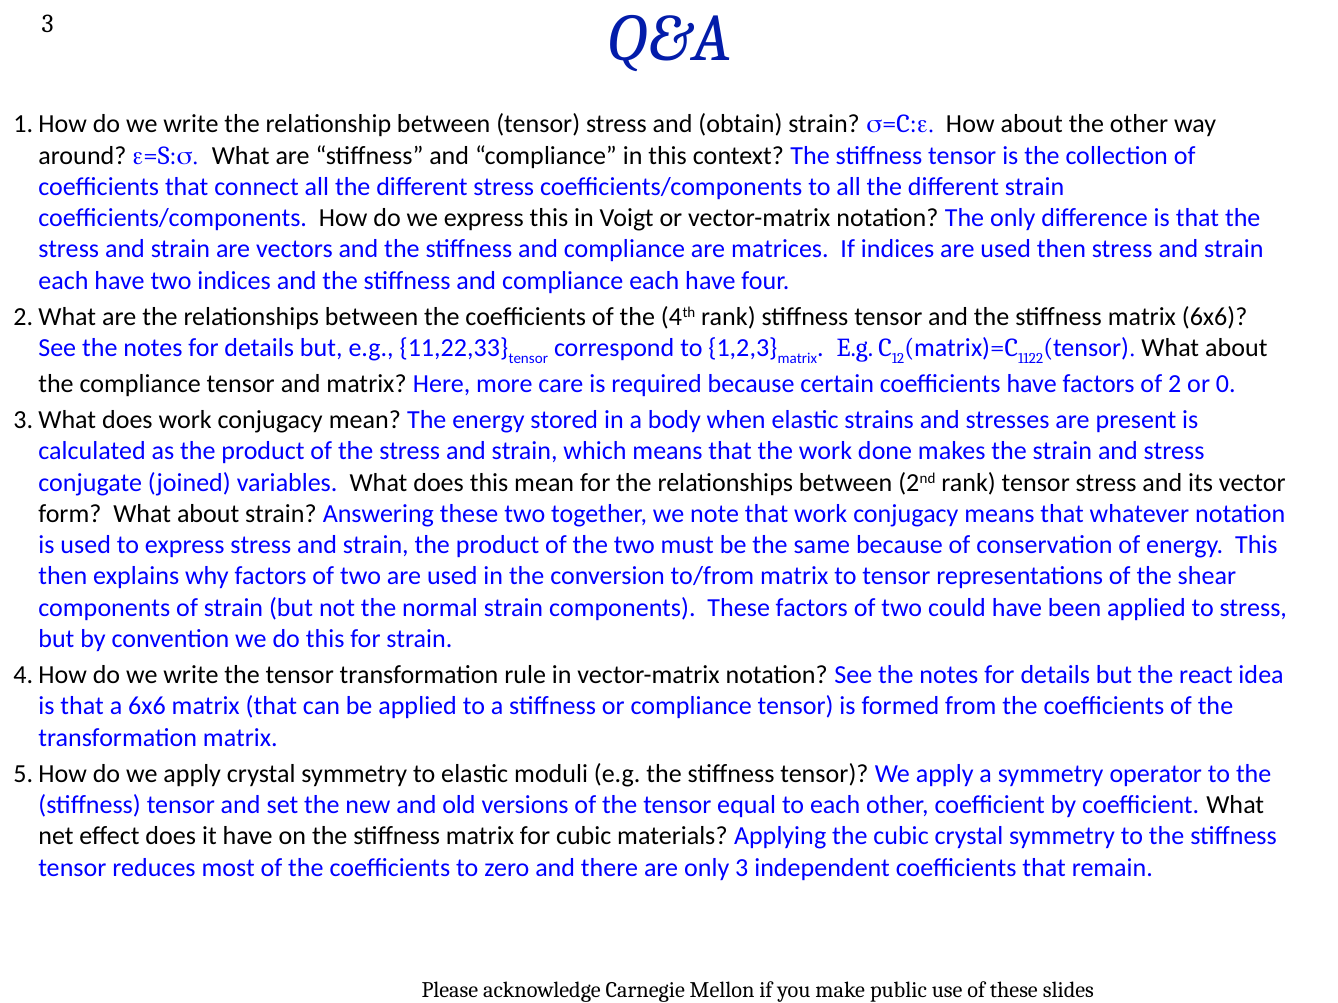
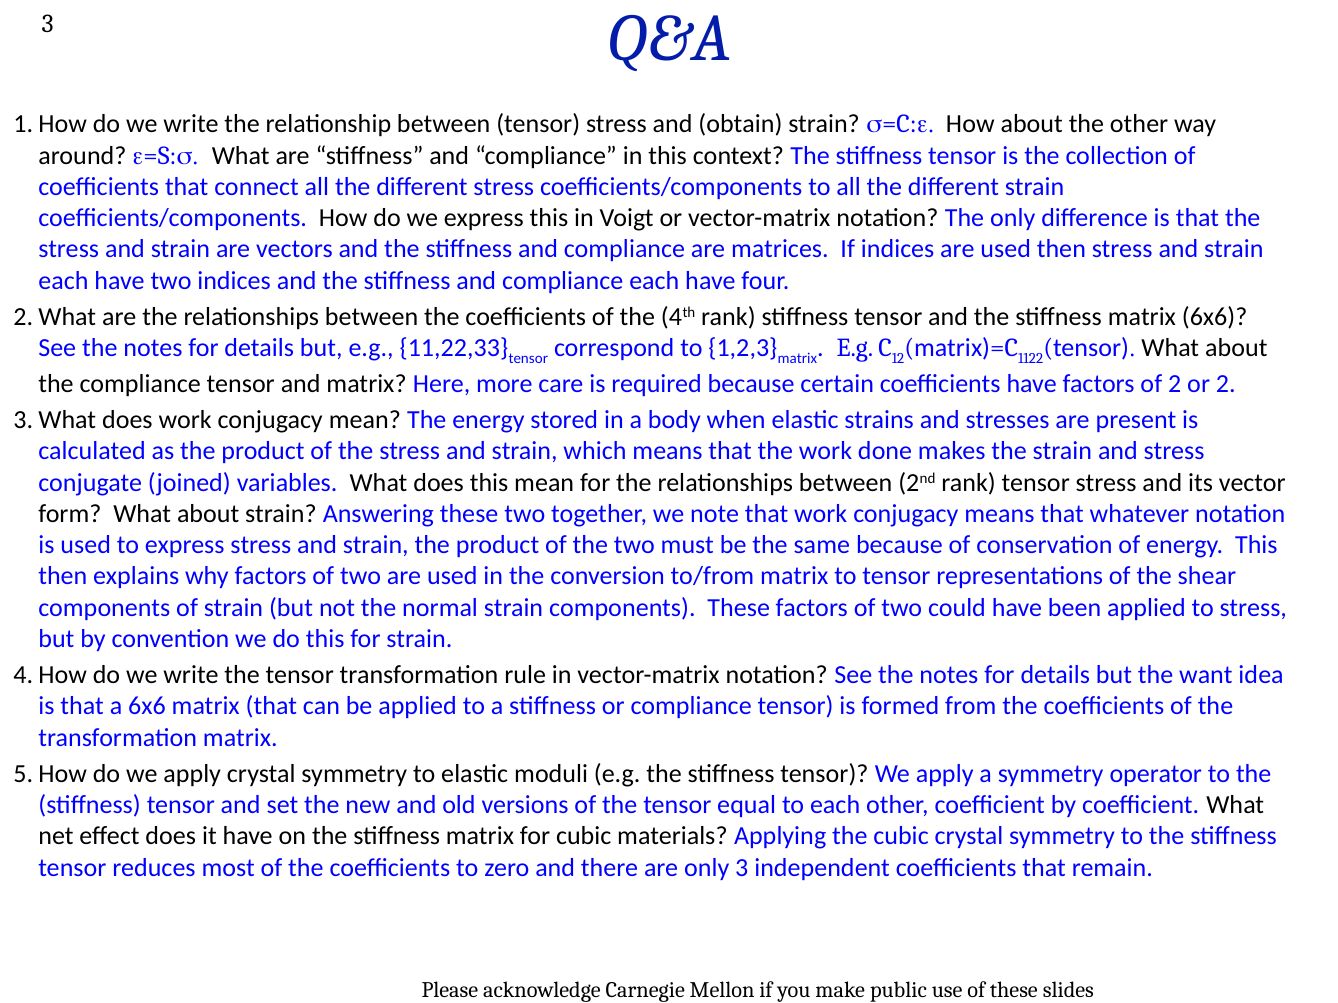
or 0: 0 -> 2
react: react -> want
